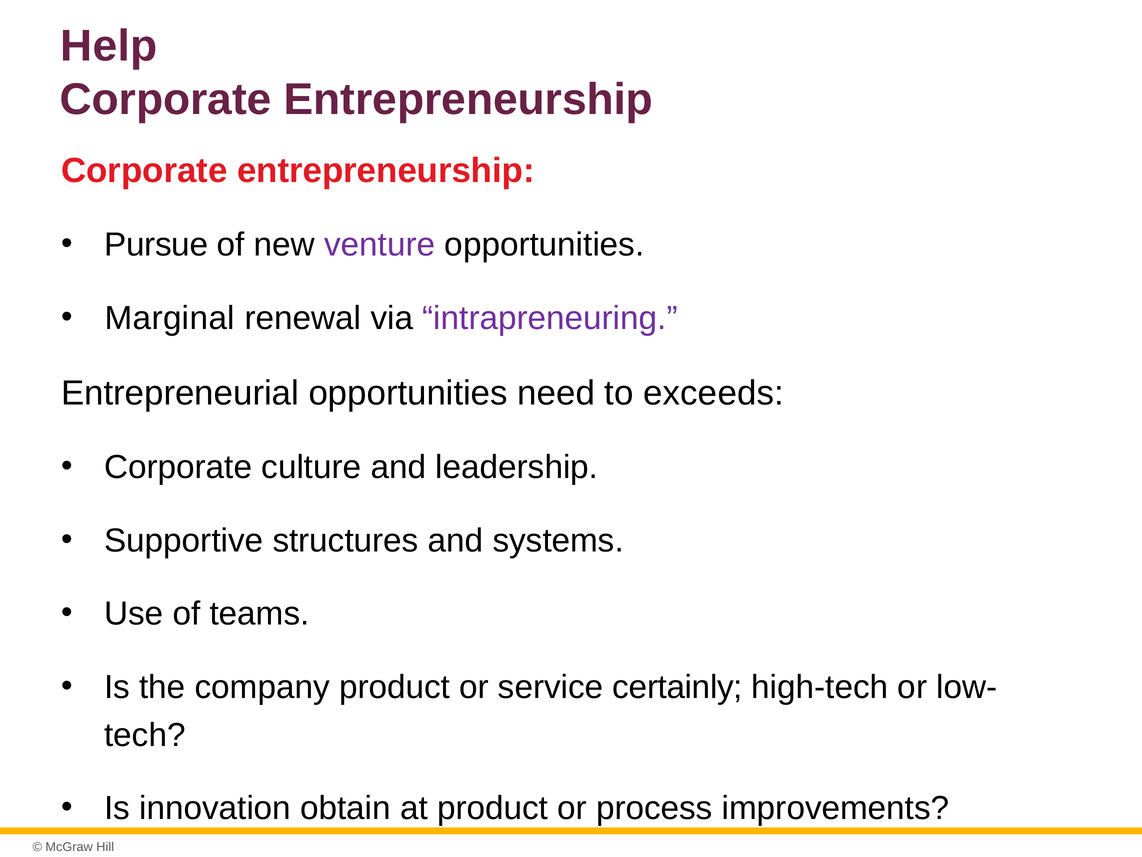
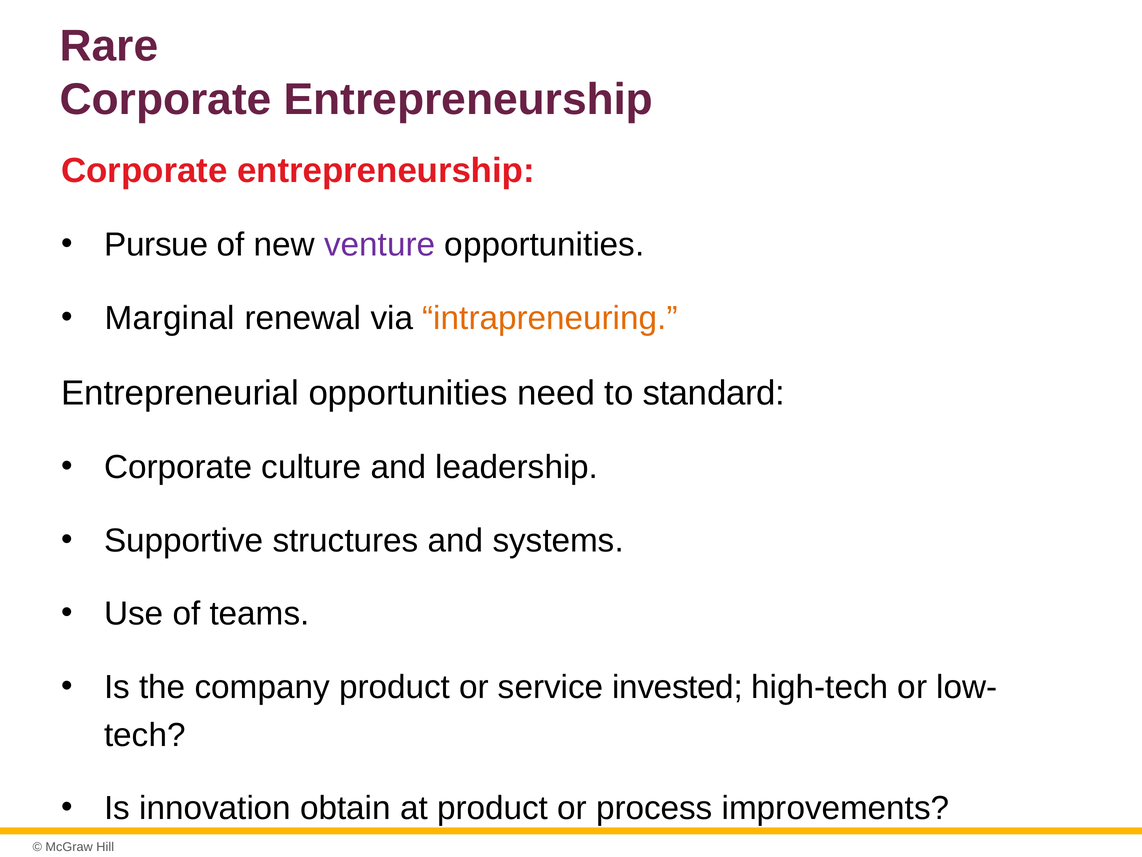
Help: Help -> Rare
intrapreneuring colour: purple -> orange
exceeds: exceeds -> standard
certainly: certainly -> invested
